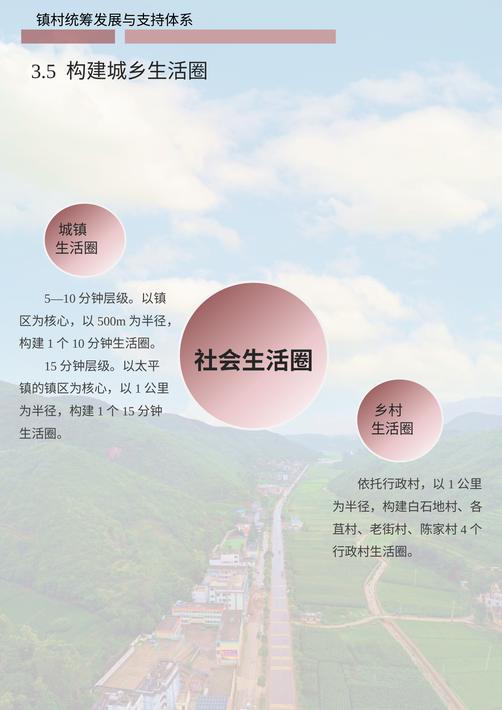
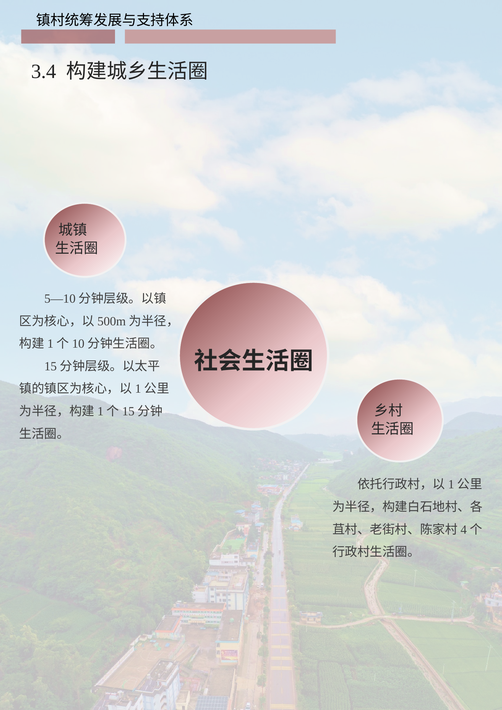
3.5: 3.5 -> 3.4
